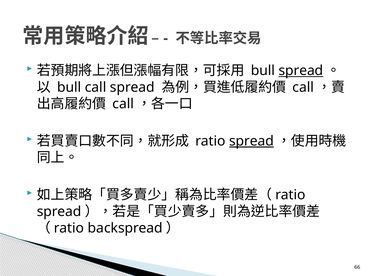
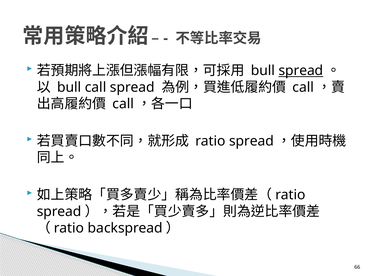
spread at (252, 141) underline: present -> none
